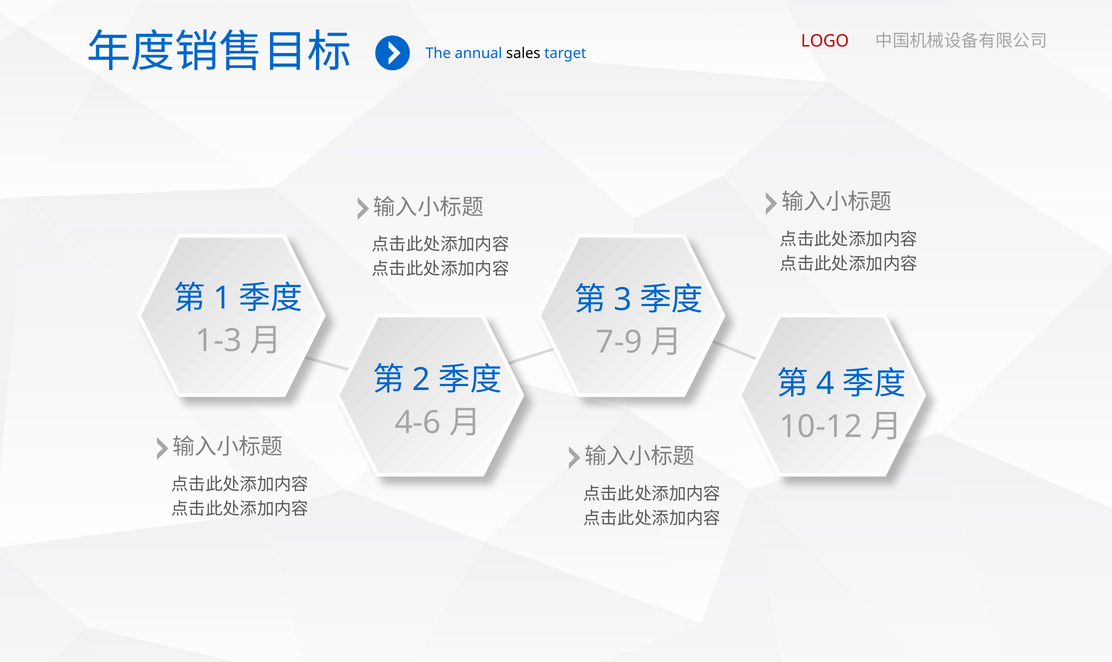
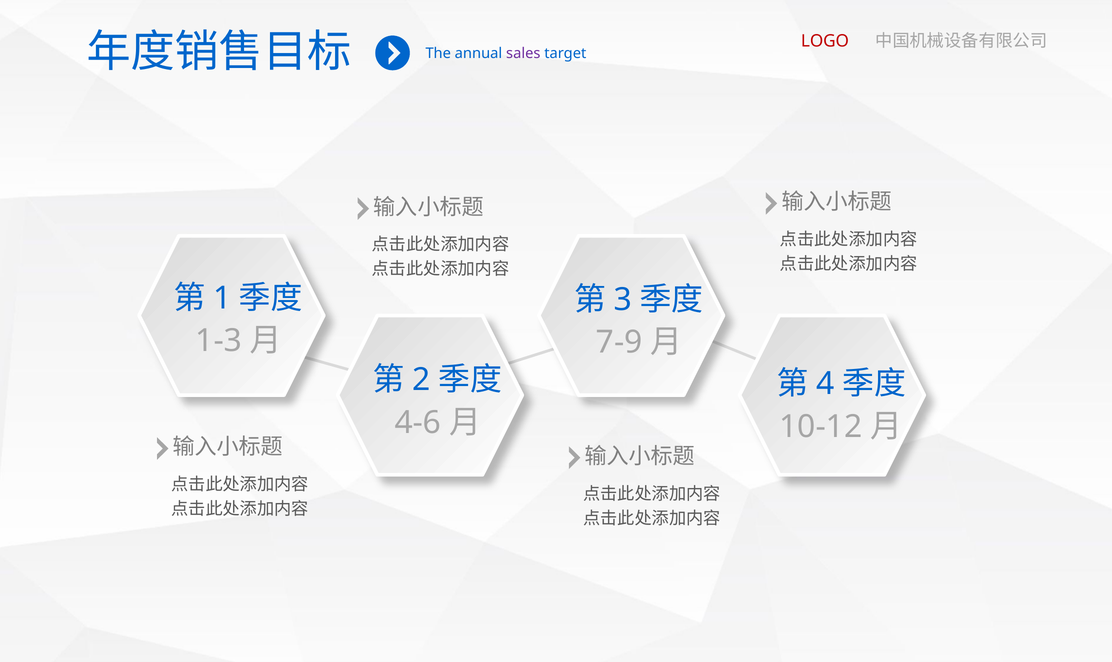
sales colour: black -> purple
